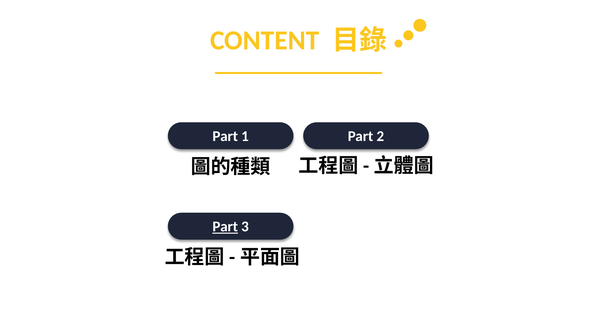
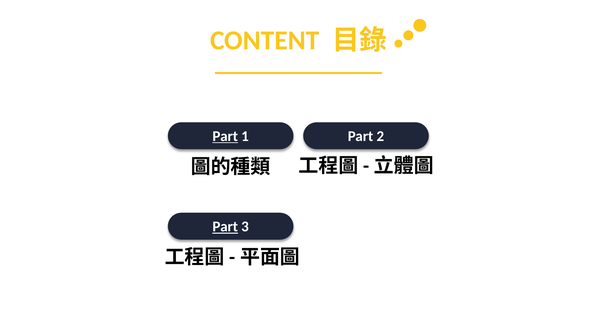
Part at (225, 136) underline: none -> present
